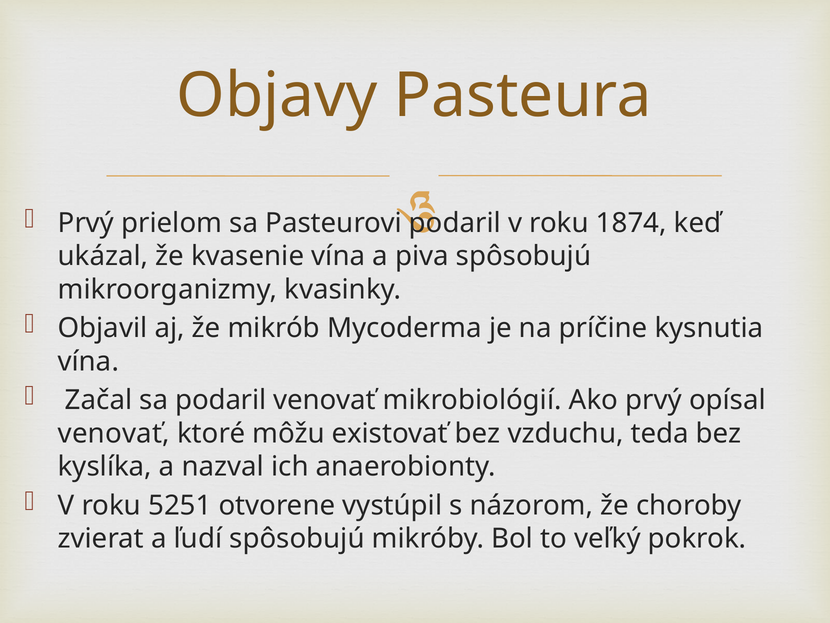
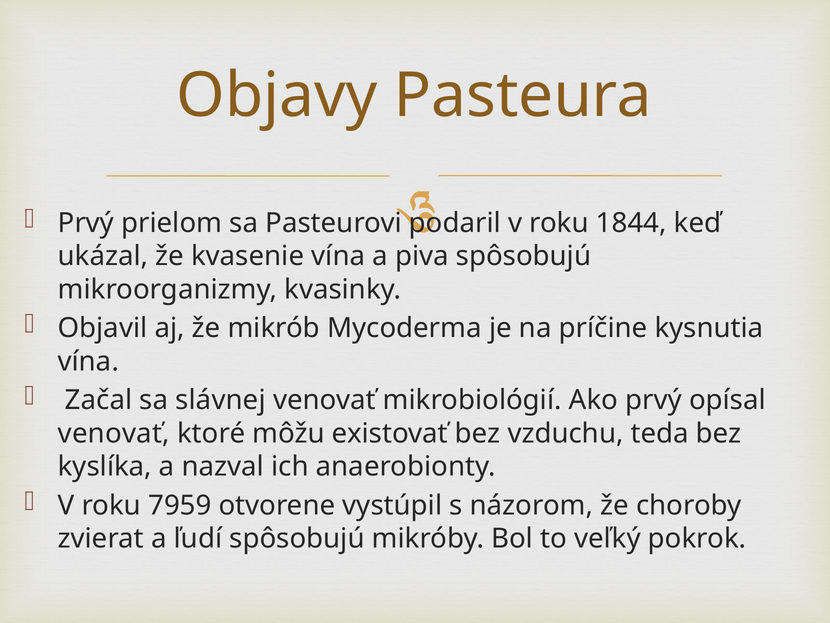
1874: 1874 -> 1844
sa podaril: podaril -> slávnej
5251: 5251 -> 7959
